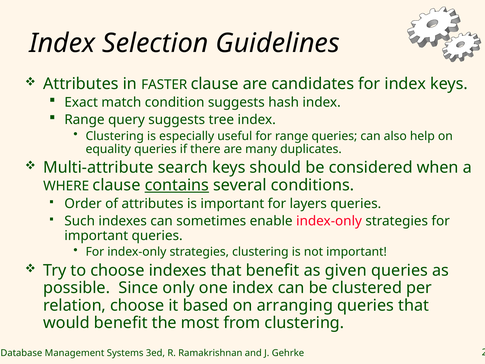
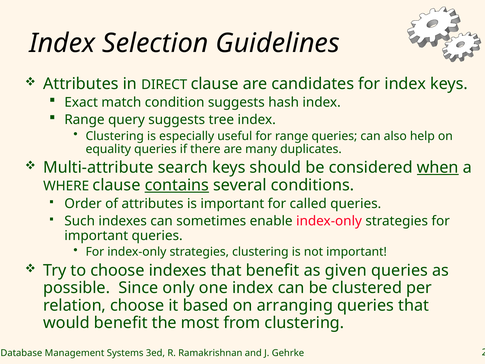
FASTER: FASTER -> DIRECT
when underline: none -> present
layers: layers -> called
